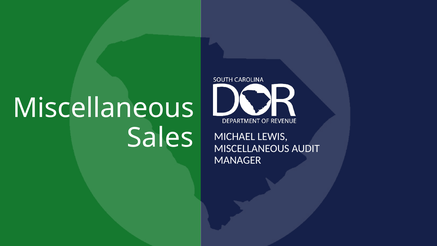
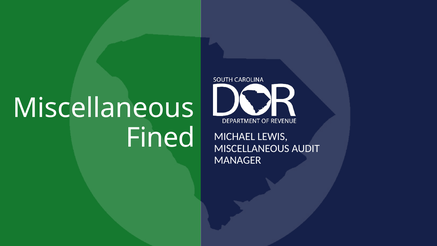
Sales: Sales -> Fined
